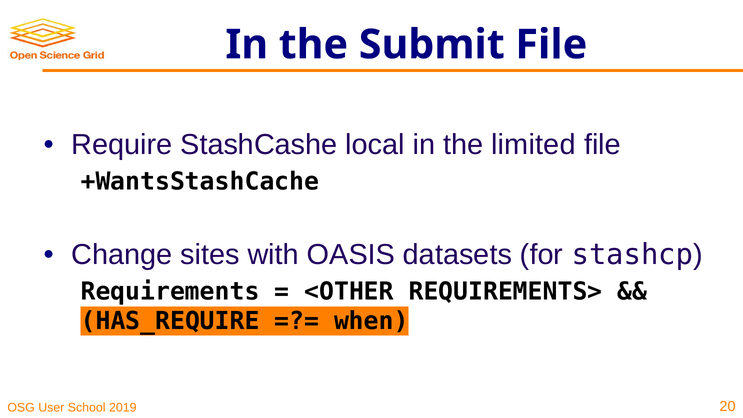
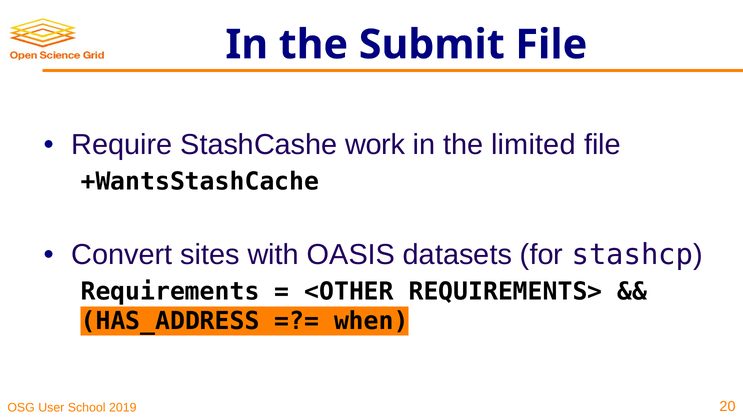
local: local -> work
Change: Change -> Convert
HAS_REQUIRE: HAS_REQUIRE -> HAS_ADDRESS
